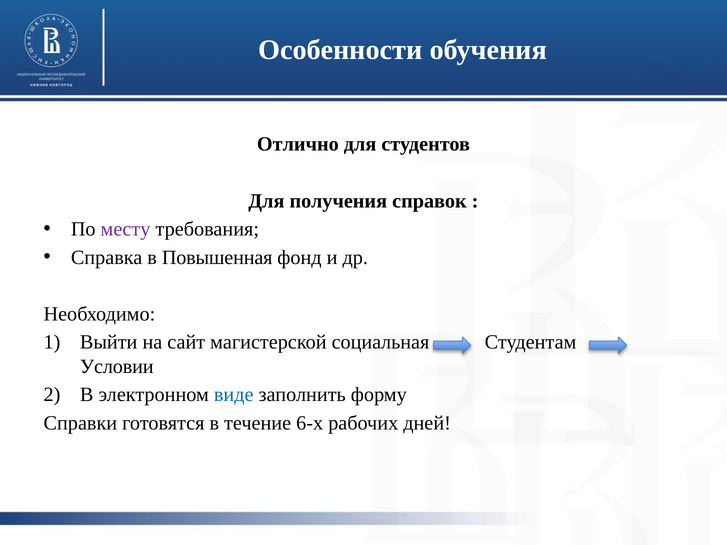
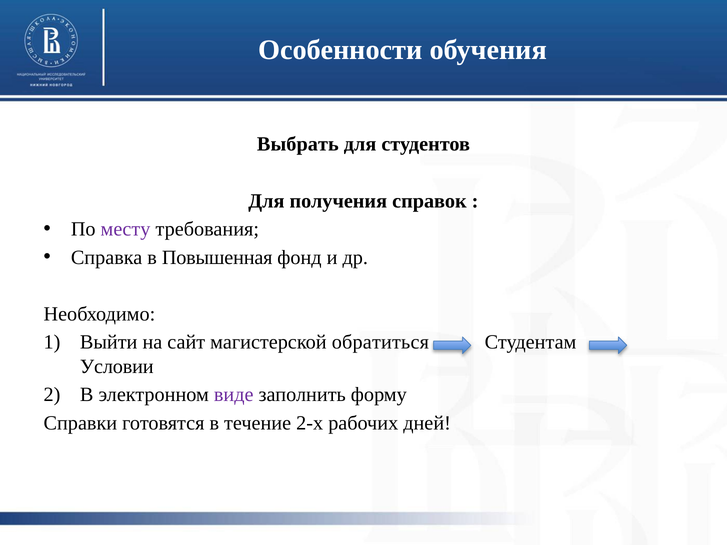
Отлично: Отлично -> Выбрать
социальная: социальная -> обратиться
виде colour: blue -> purple
6-х: 6-х -> 2-х
